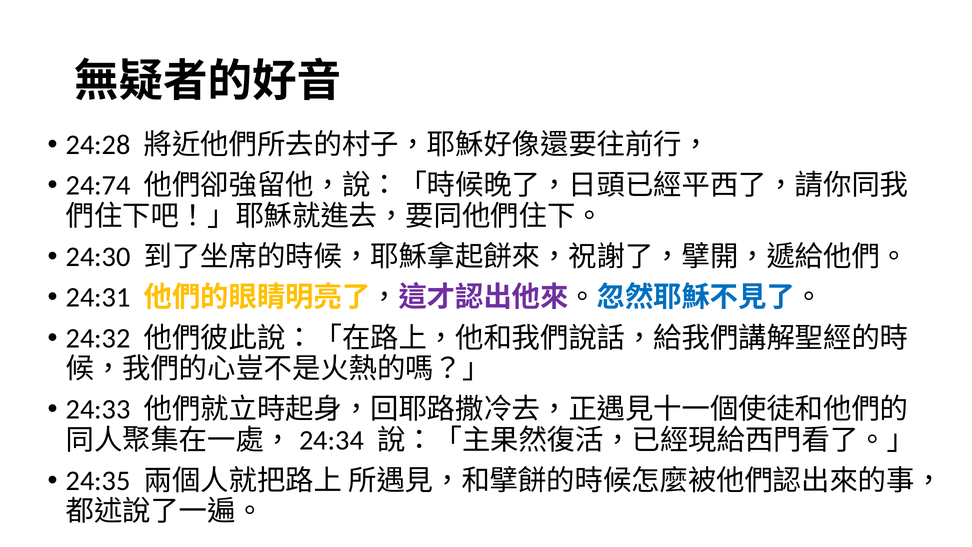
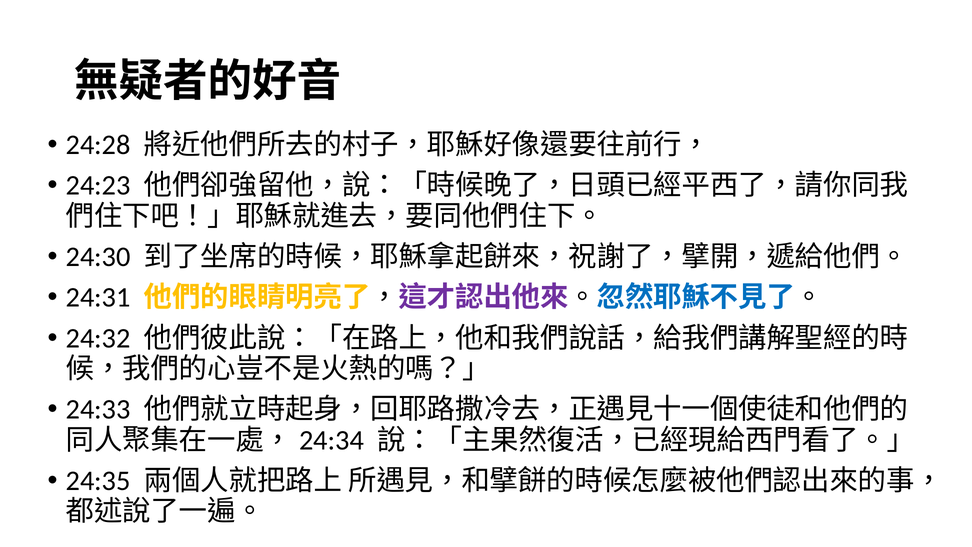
24:74: 24:74 -> 24:23
